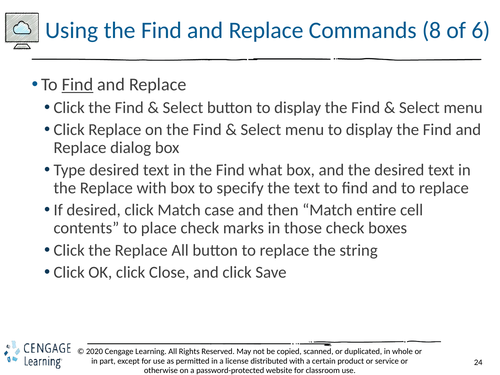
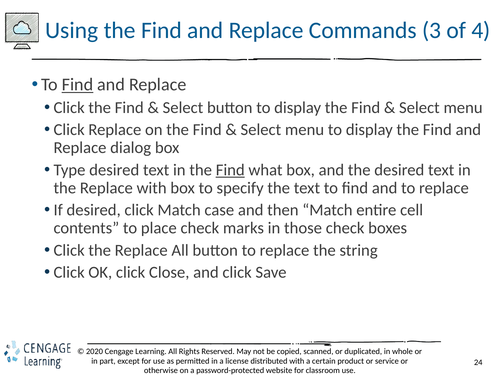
8: 8 -> 3
6: 6 -> 4
Find at (230, 170) underline: none -> present
